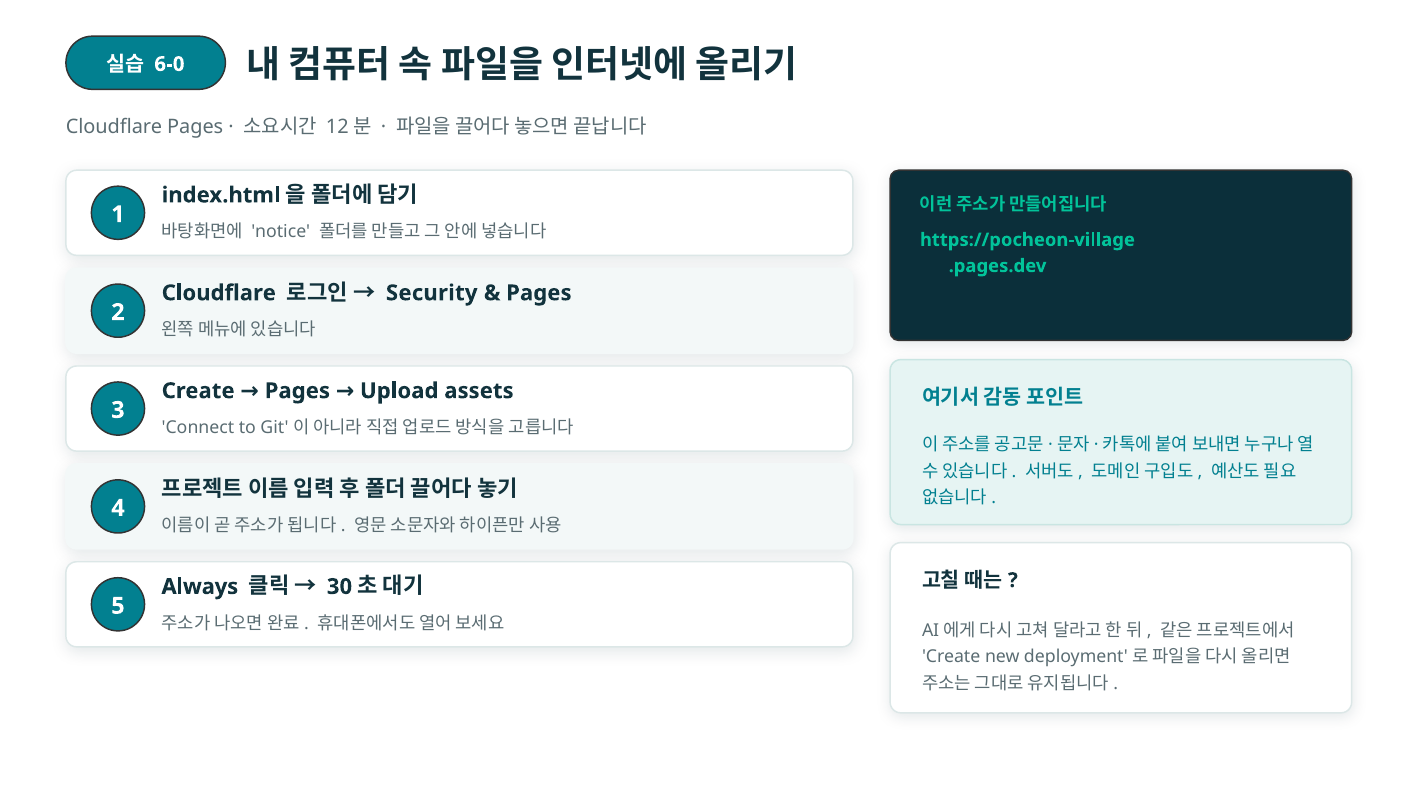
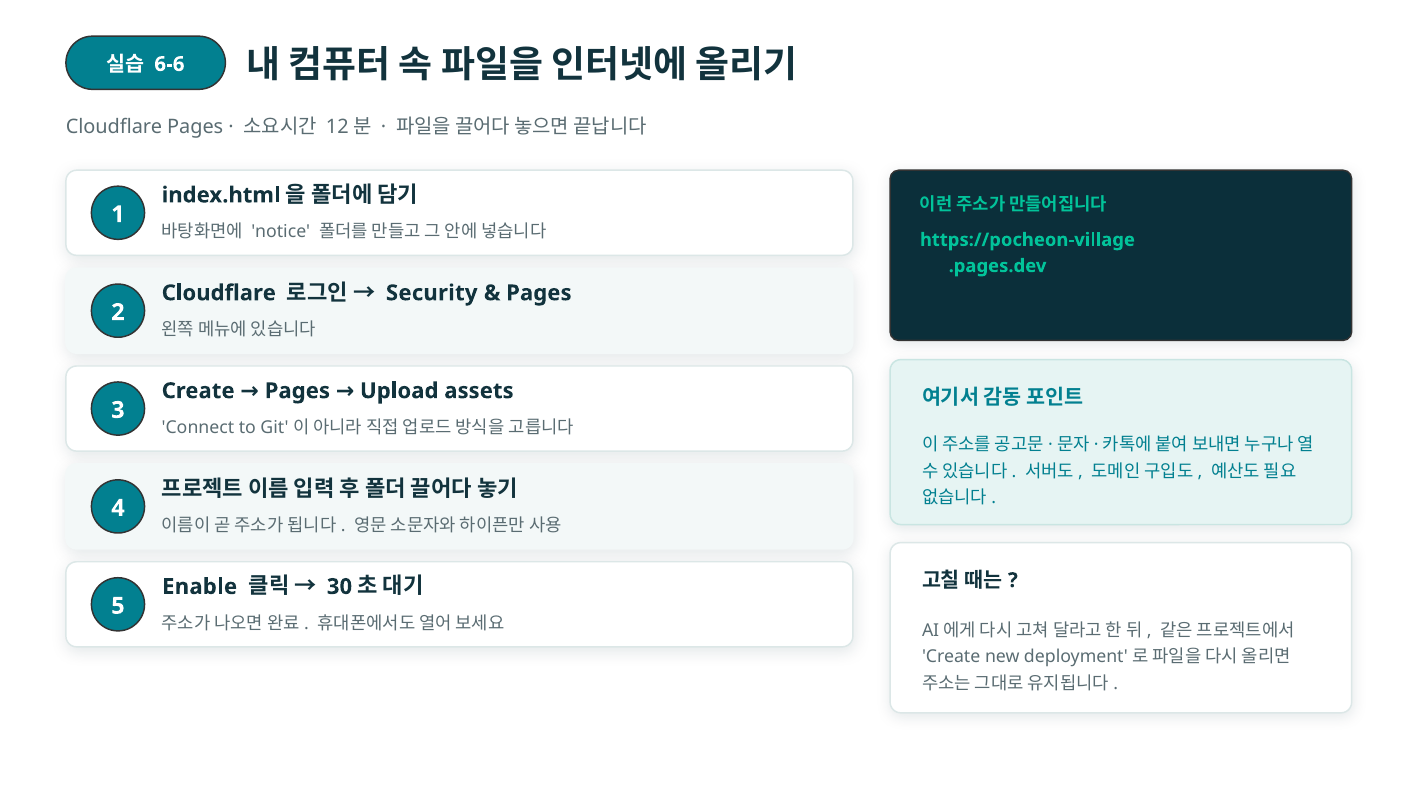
6-0: 6-0 -> 6-6
Always: Always -> Enable
